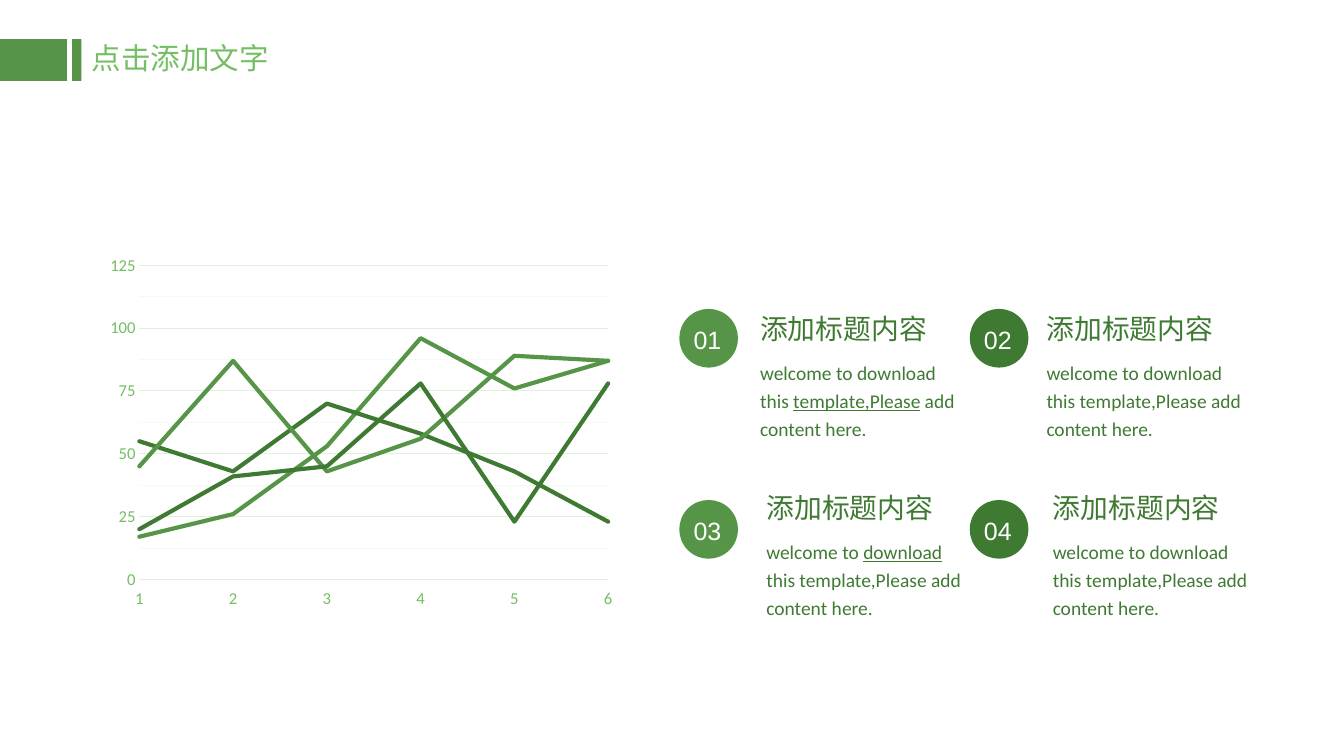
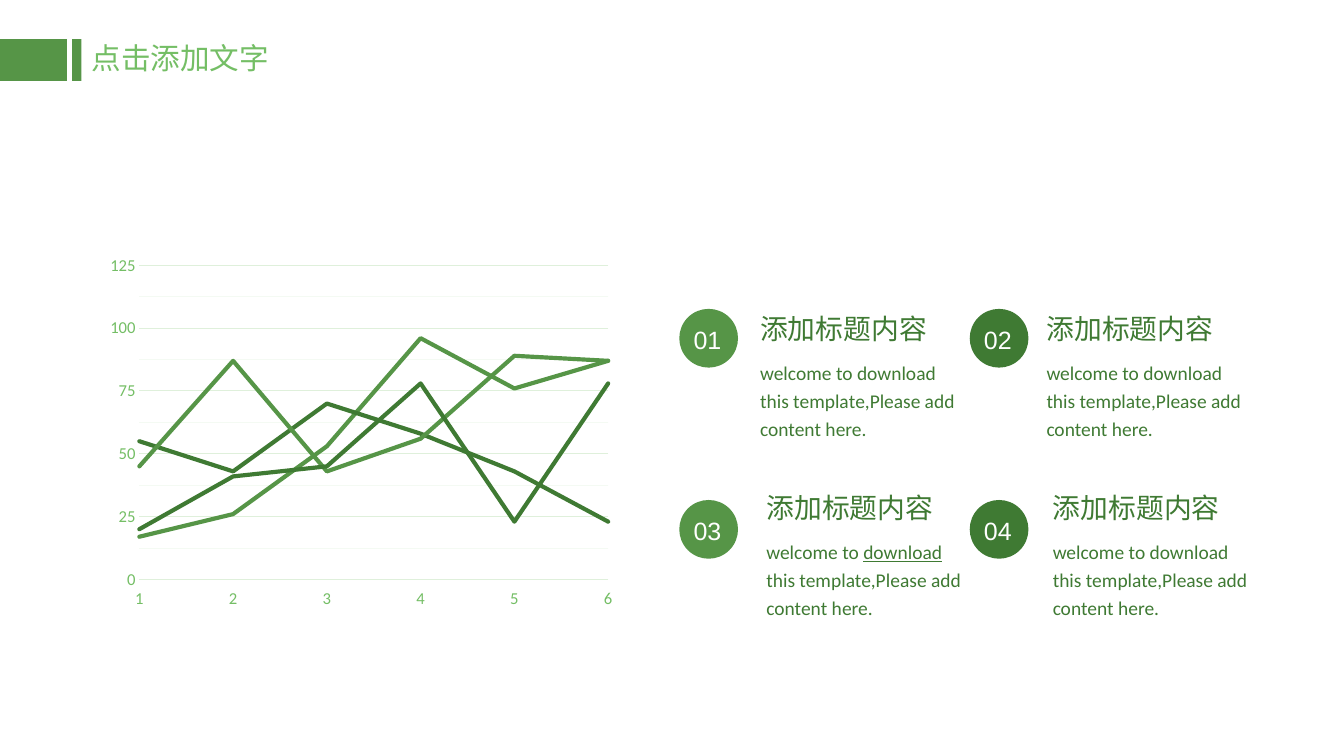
template,Please at (857, 402) underline: present -> none
